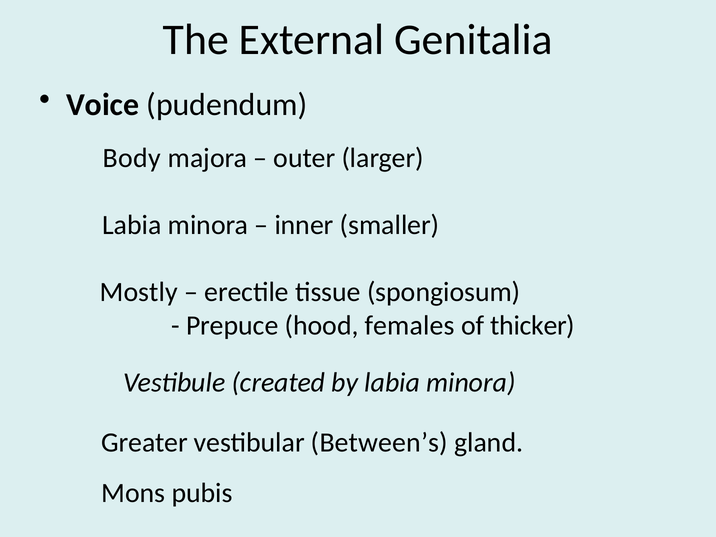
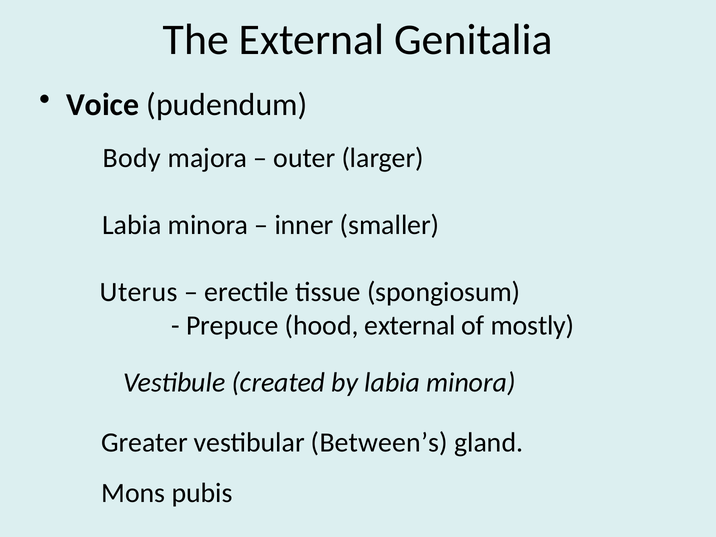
Mostly: Mostly -> Uterus
hood females: females -> external
thicker: thicker -> mostly
